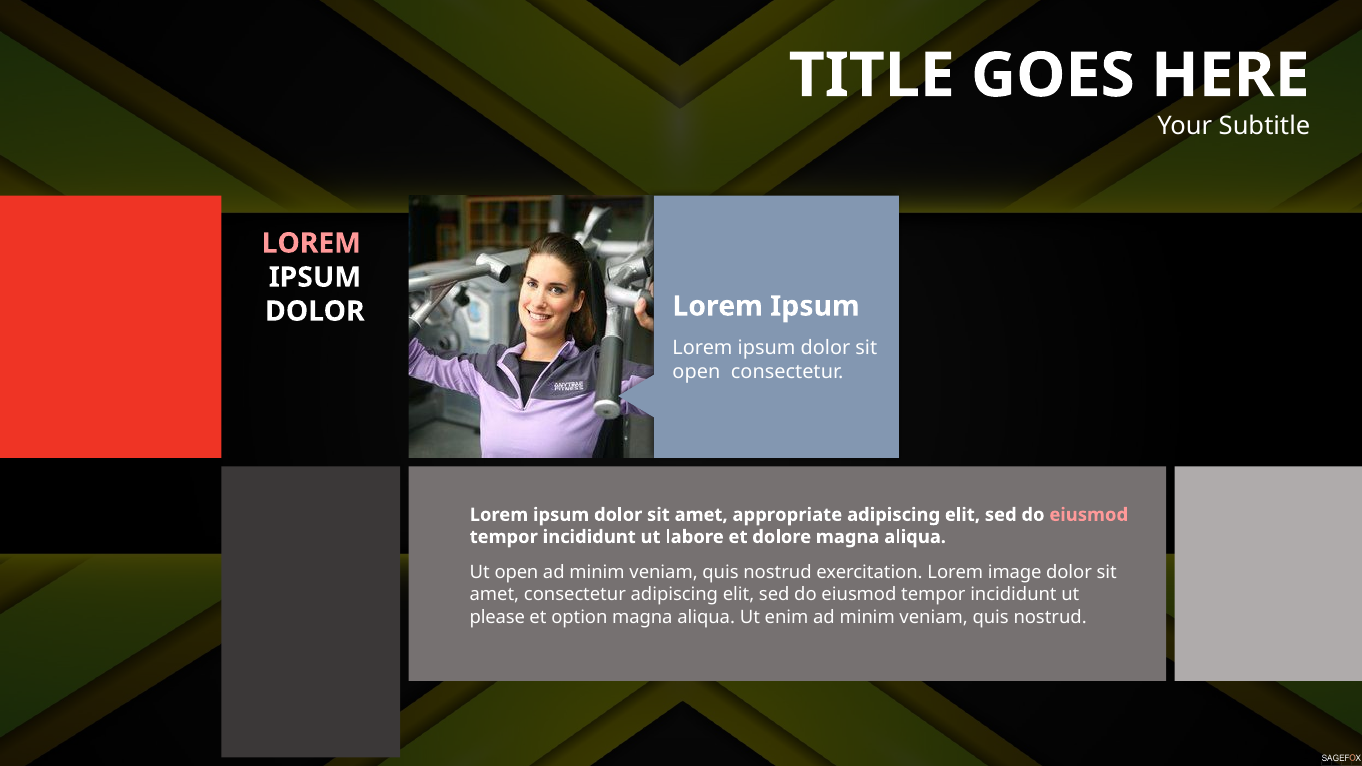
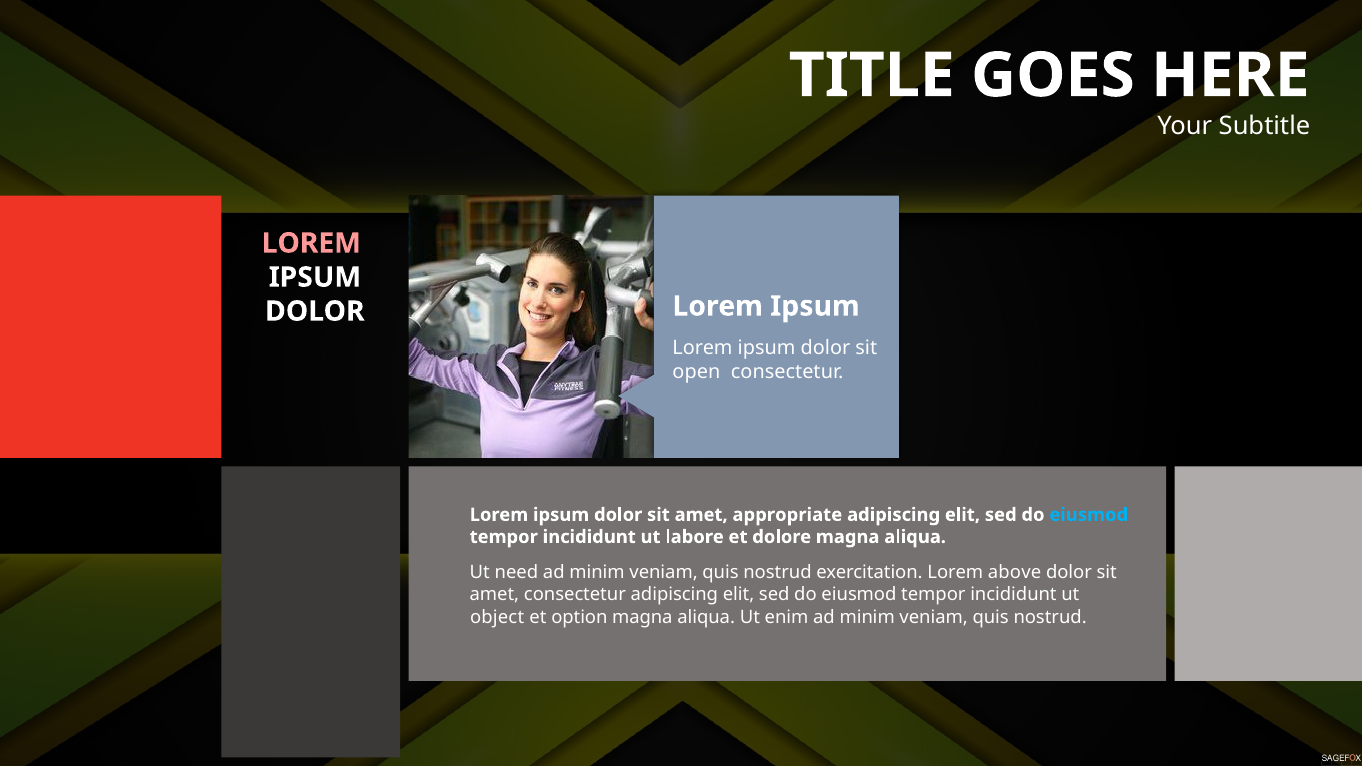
eiusmod at (1089, 515) colour: pink -> light blue
Ut open: open -> need
image: image -> above
please: please -> object
